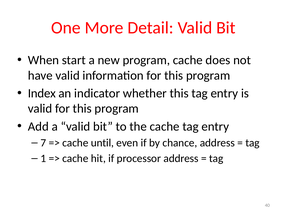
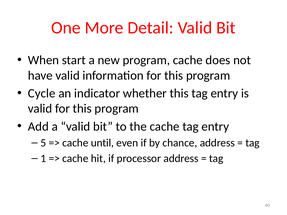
Index: Index -> Cycle
7: 7 -> 5
